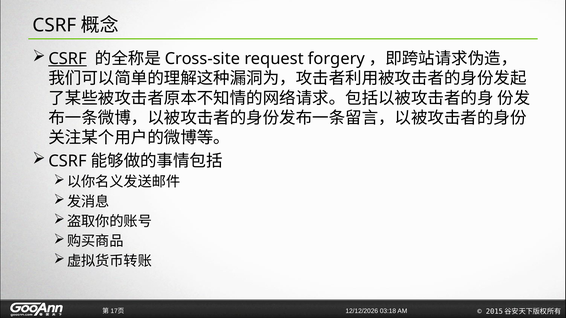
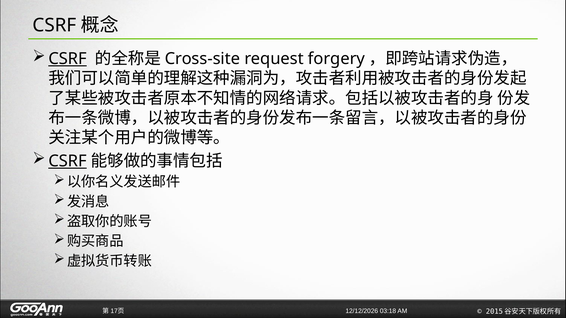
CSRF at (68, 161) underline: none -> present
